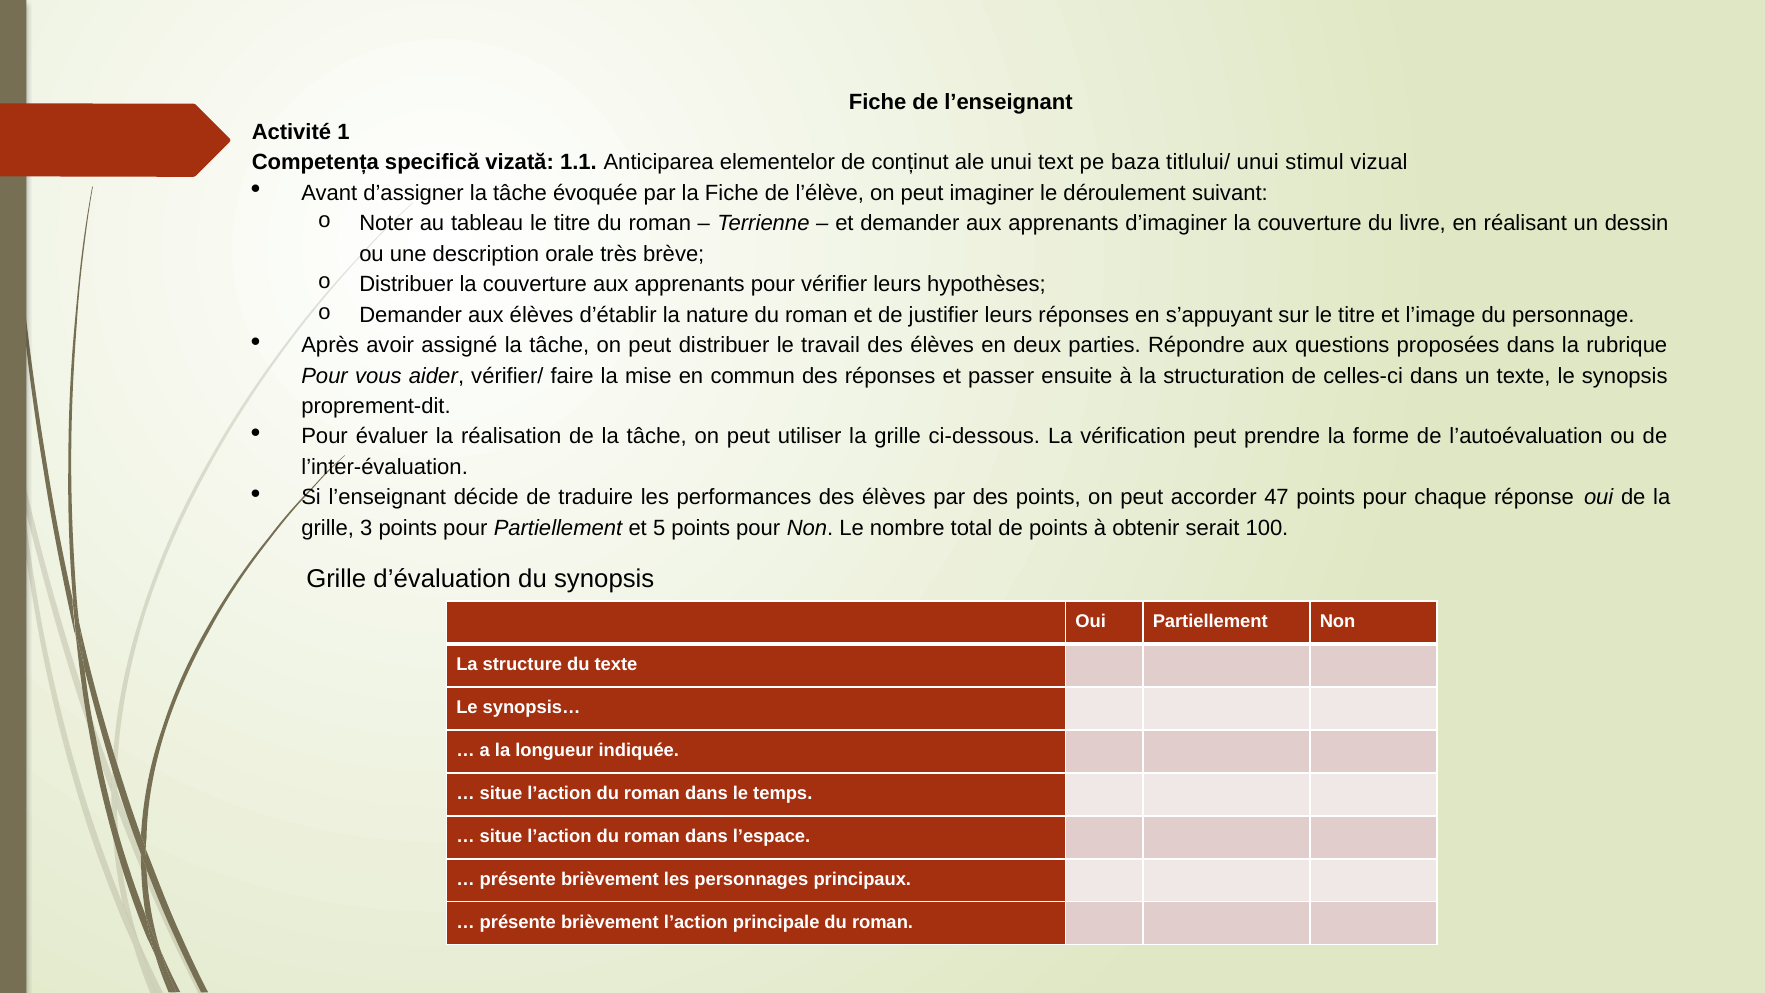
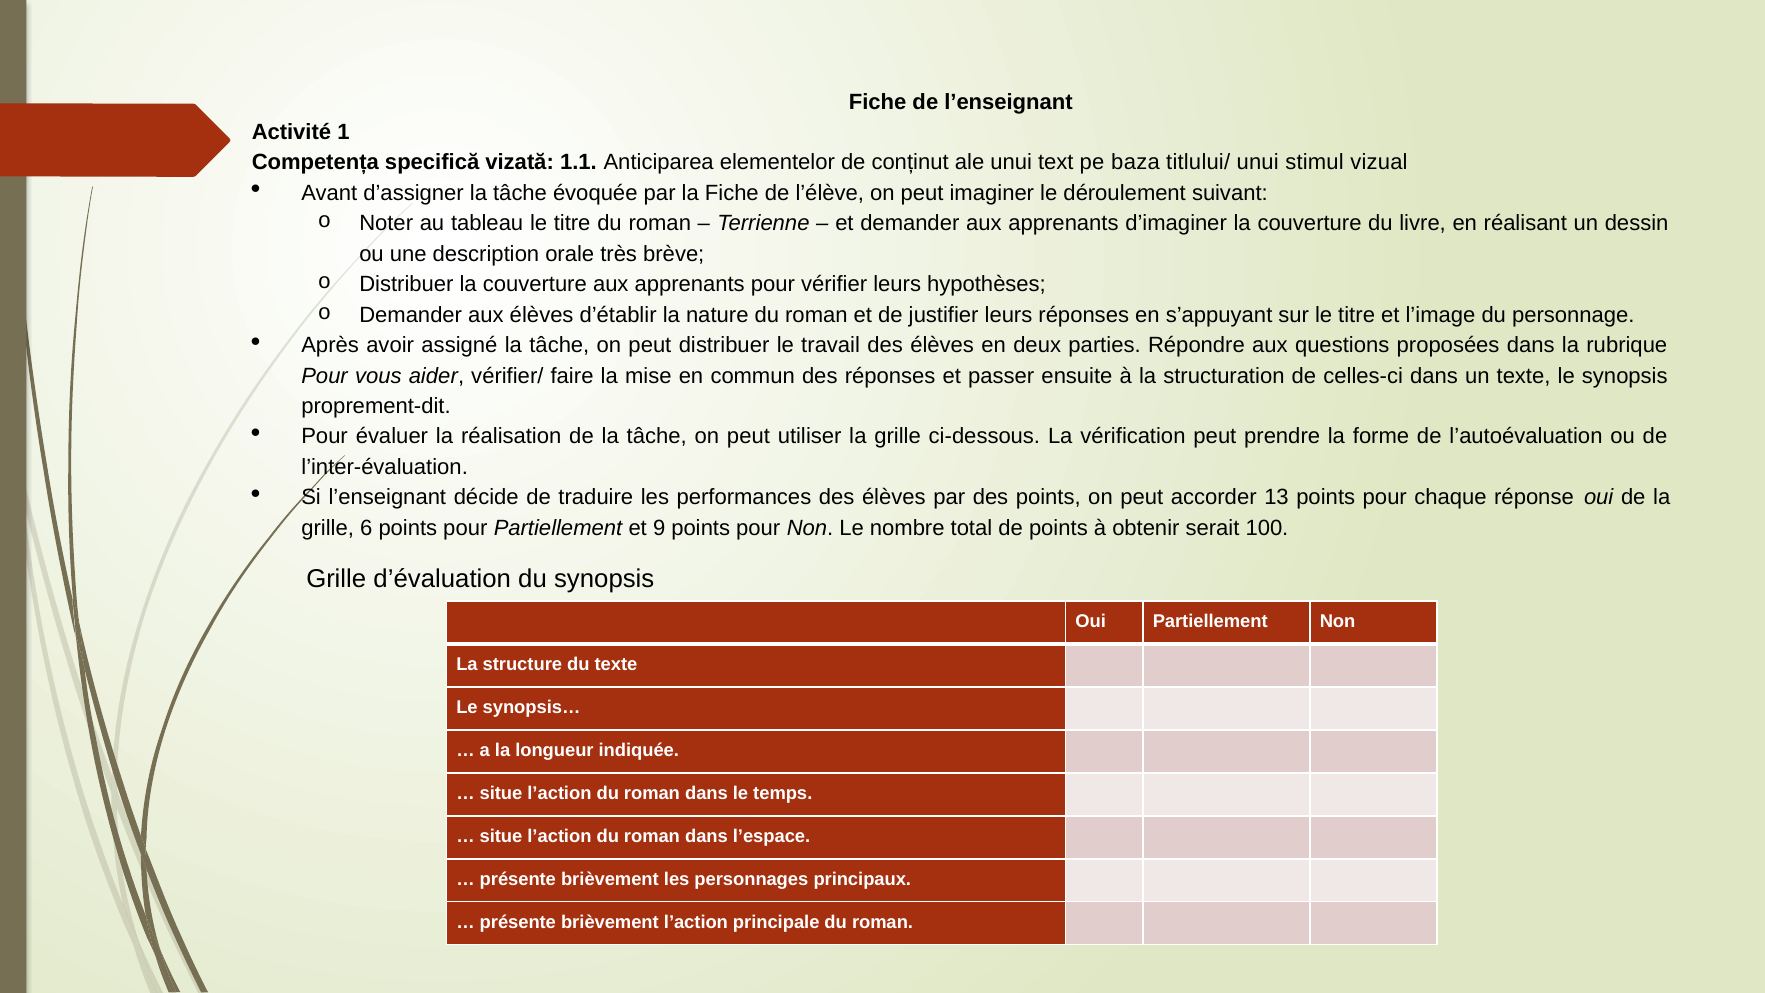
47: 47 -> 13
3: 3 -> 6
5: 5 -> 9
